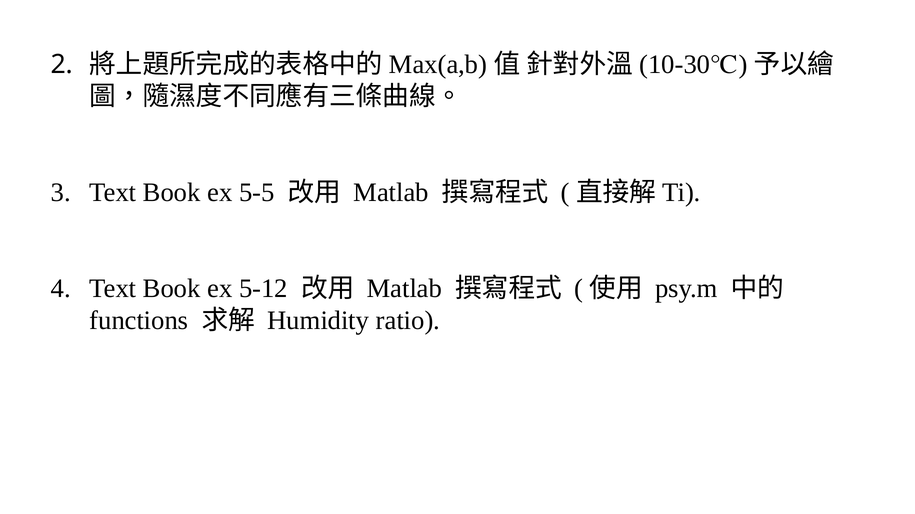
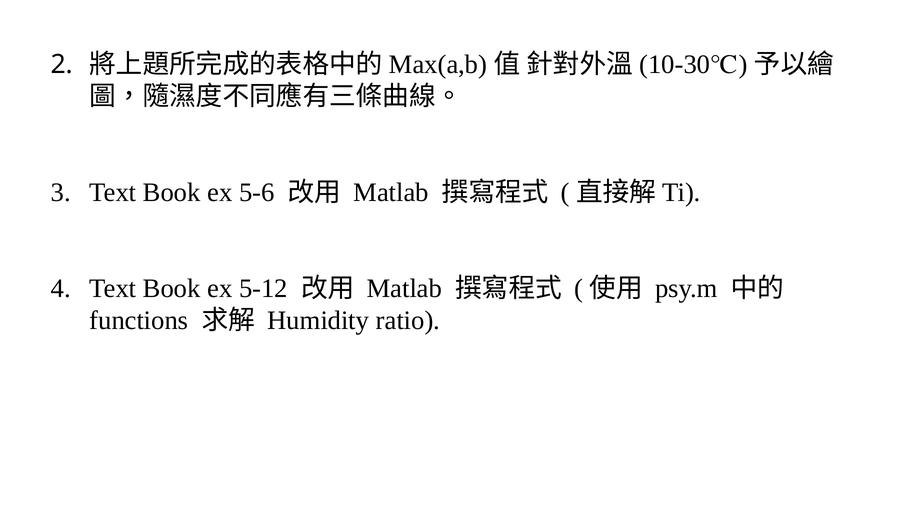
5-5: 5-5 -> 5-6
